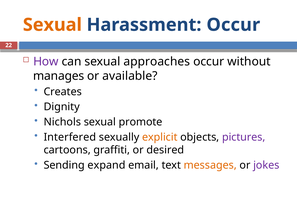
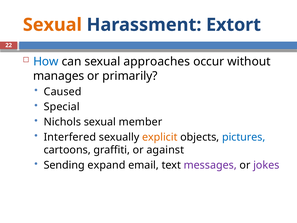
Harassment Occur: Occur -> Extort
How colour: purple -> blue
available: available -> primarily
Creates: Creates -> Caused
Dignity: Dignity -> Special
promote: promote -> member
pictures colour: purple -> blue
desired: desired -> against
messages colour: orange -> purple
